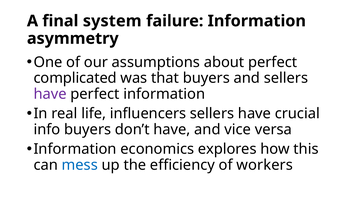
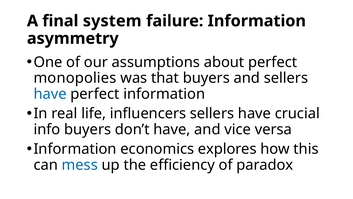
complicated: complicated -> monopolies
have at (50, 94) colour: purple -> blue
workers: workers -> paradox
